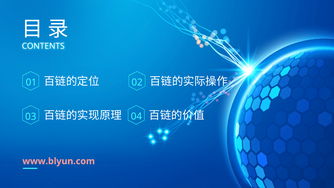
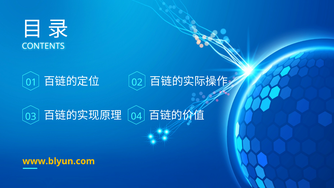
www.blyun.com colour: pink -> yellow
